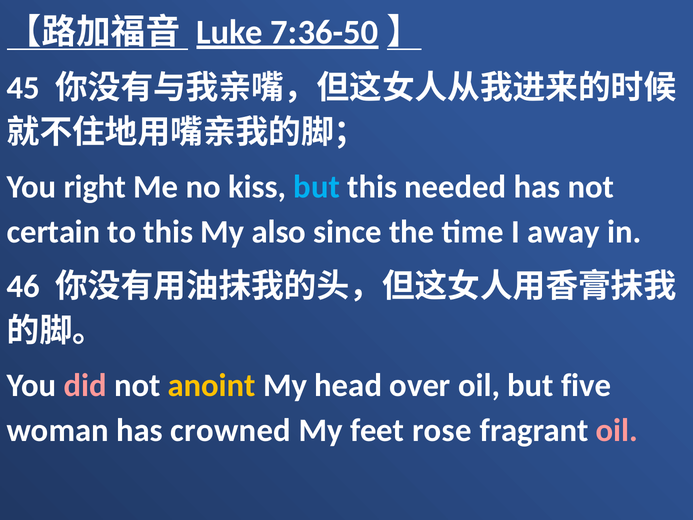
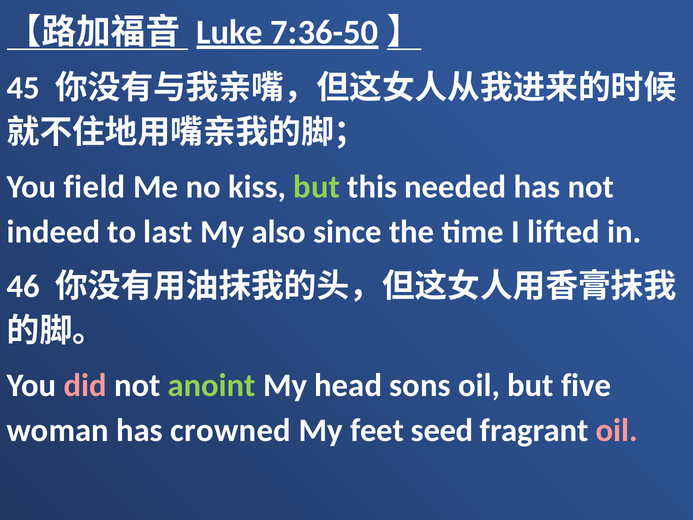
right: right -> field
but at (317, 187) colour: light blue -> light green
certain: certain -> indeed
to this: this -> last
away: away -> lifted
anoint colour: yellow -> light green
over: over -> sons
rose: rose -> seed
